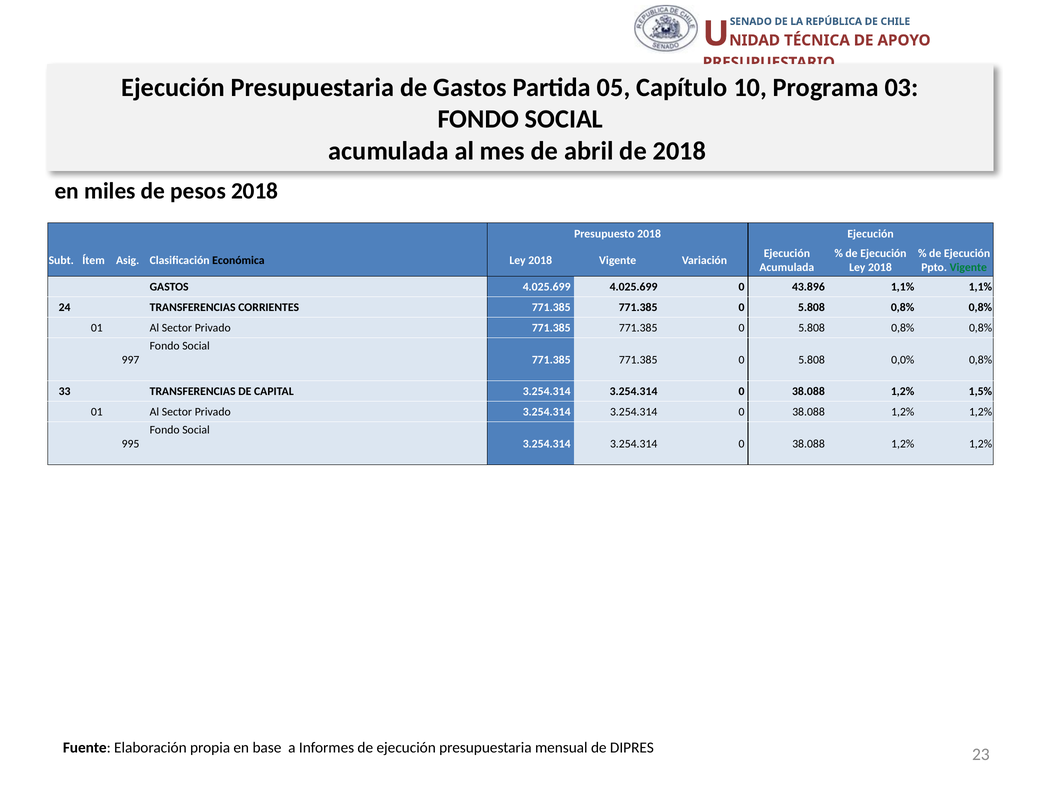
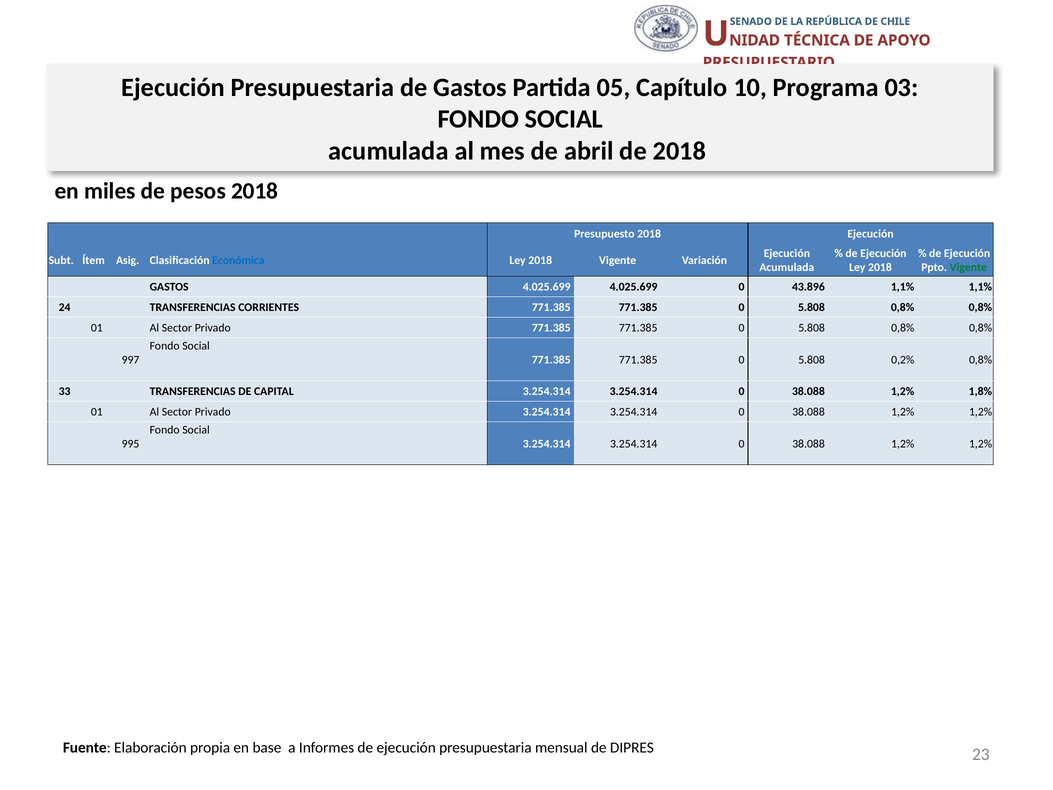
Económica colour: black -> blue
0,0%: 0,0% -> 0,2%
1,5%: 1,5% -> 1,8%
